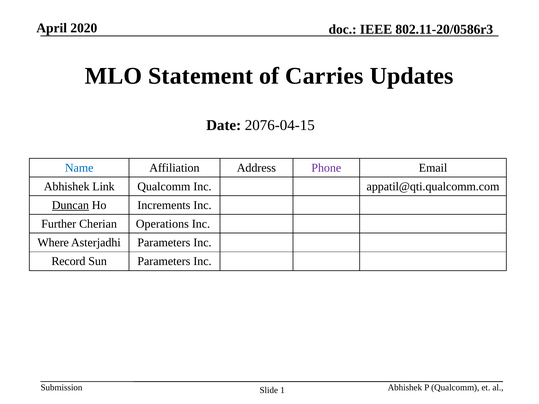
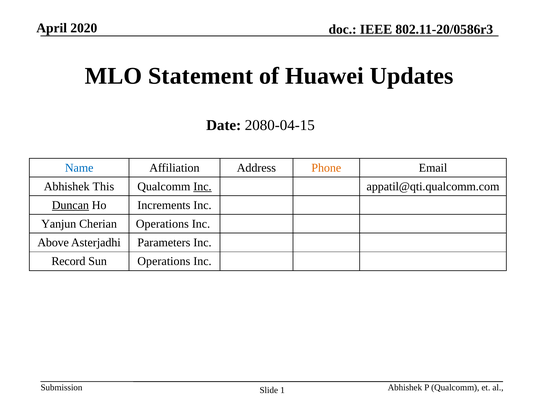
Carries: Carries -> Huawei
2076-04-15: 2076-04-15 -> 2080-04-15
Phone colour: purple -> orange
Link: Link -> This
Inc at (202, 187) underline: none -> present
Further: Further -> Yanjun
Where: Where -> Above
Sun Parameters: Parameters -> Operations
